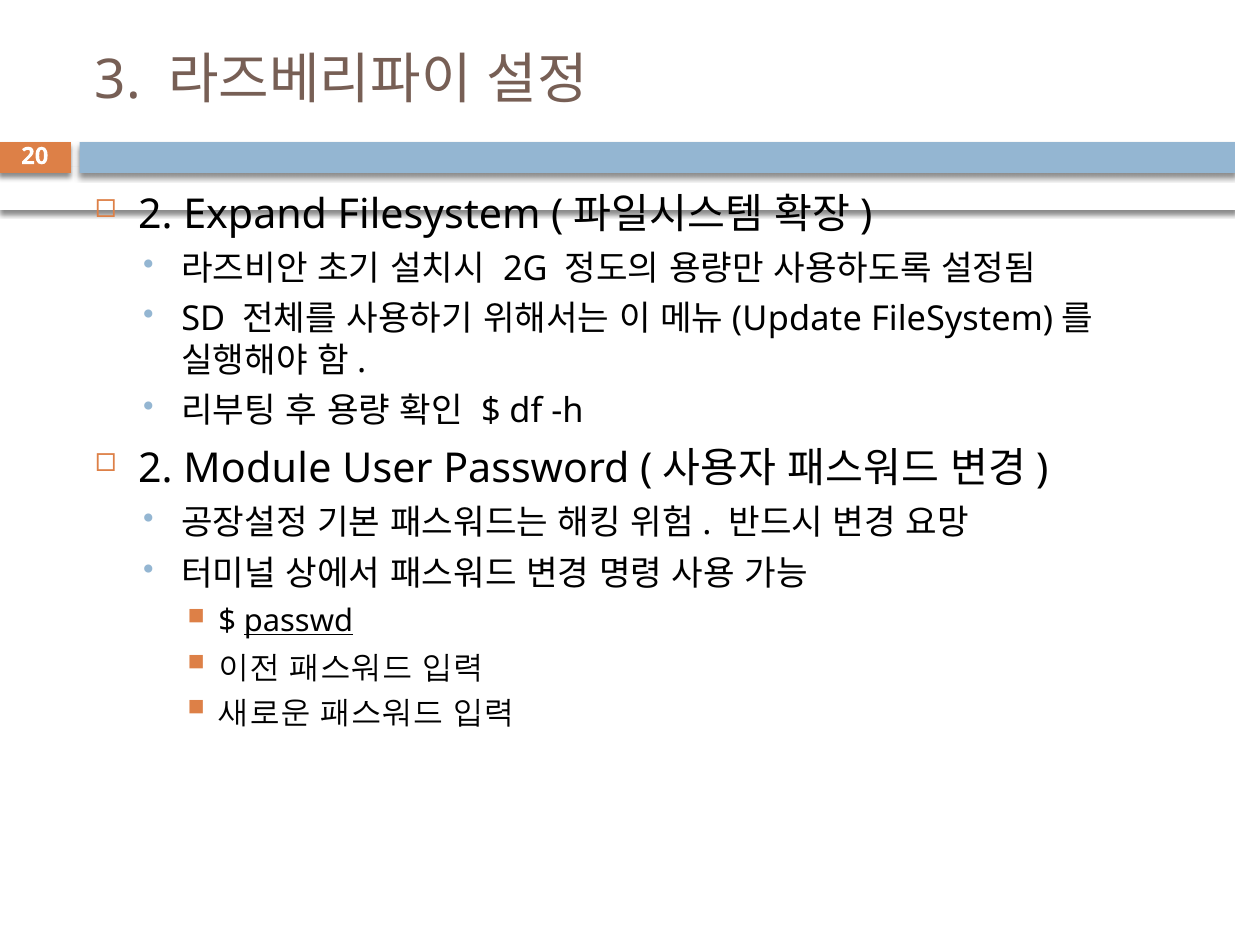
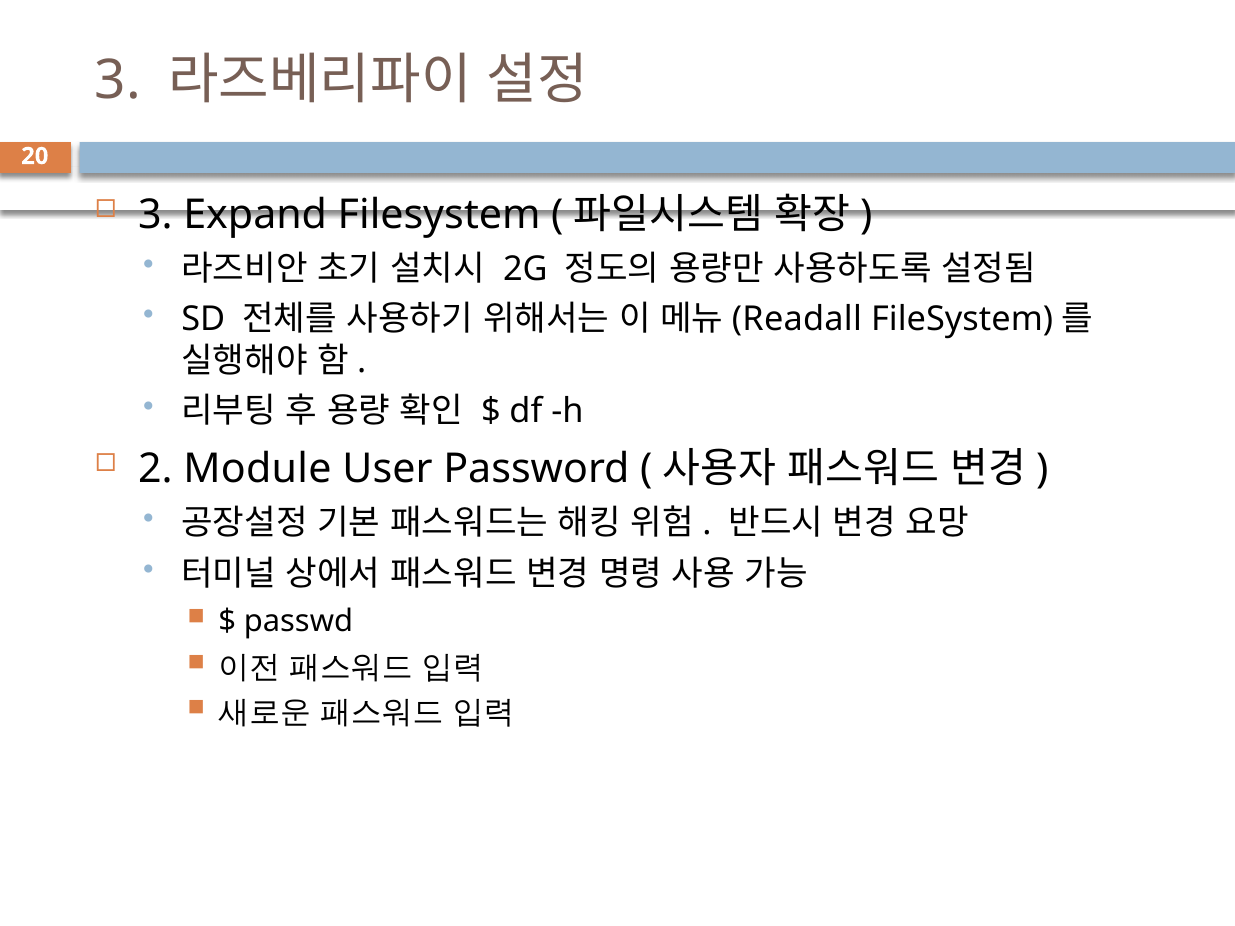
2 at (155, 215): 2 -> 3
Update: Update -> Readall
passwd underline: present -> none
